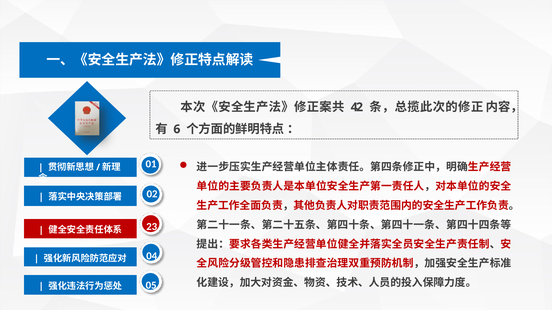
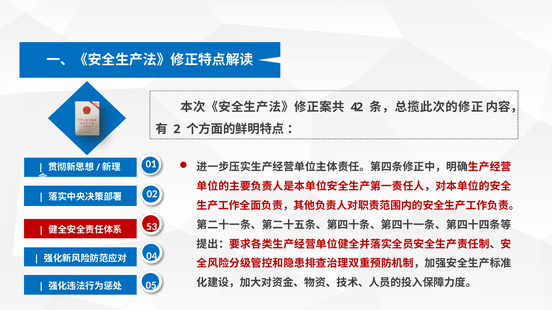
6: 6 -> 2
23: 23 -> 53
